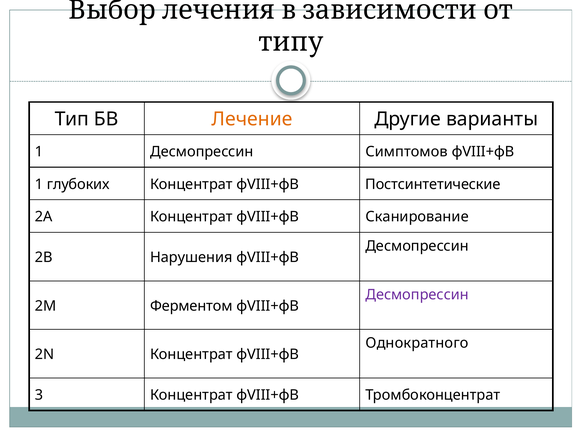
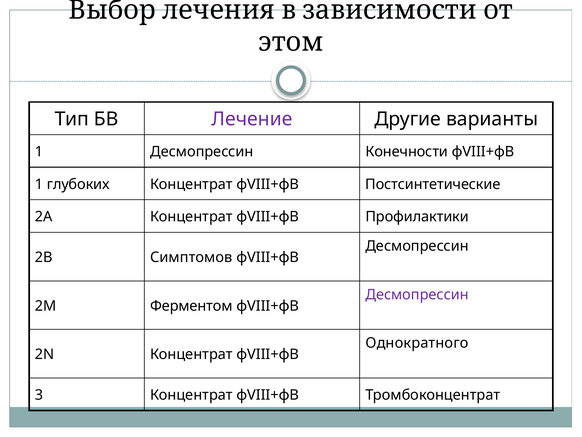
типу: типу -> этом
Лечение colour: orange -> purple
Симптомов: Симптомов -> Конечности
Сканирование: Сканирование -> Профилактики
Нарушения: Нарушения -> Симптомов
